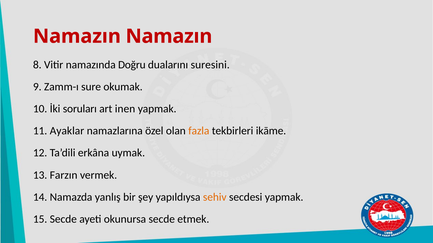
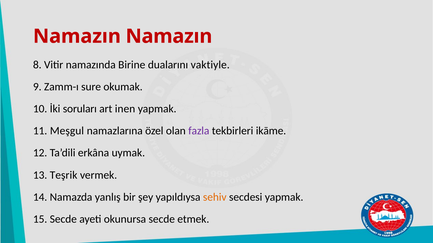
Doğru: Doğru -> Birine
suresini: suresini -> vaktiyle
Ayaklar: Ayaklar -> Meşgul
fazla colour: orange -> purple
Farzın: Farzın -> Teşrik
